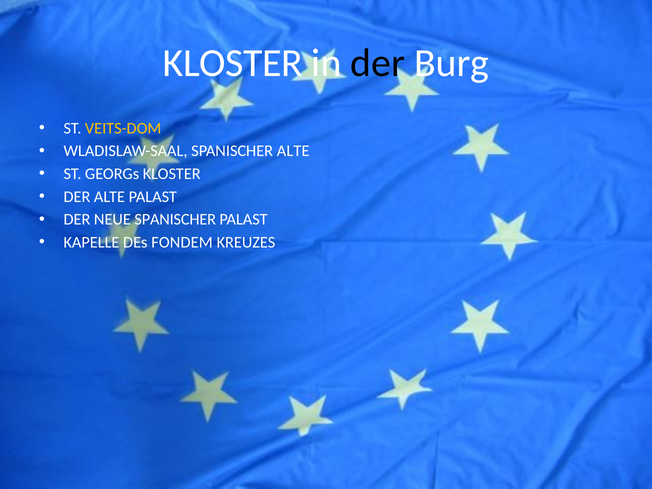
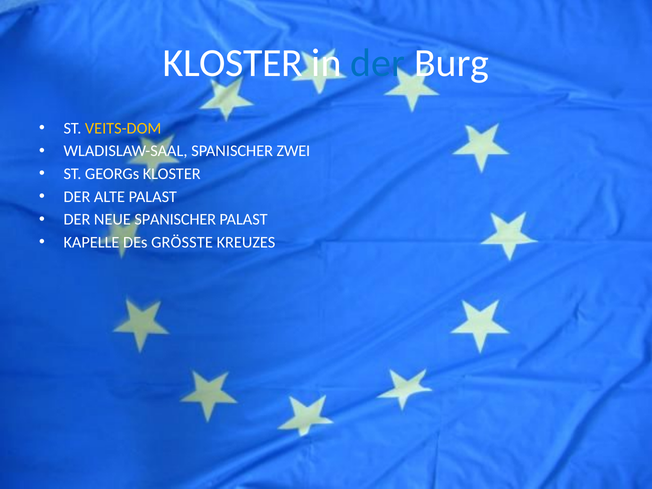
der at (378, 63) colour: black -> blue
SPANISCHER ALTE: ALTE -> ZWEI
FONDEM: FONDEM -> GRÖSSTE
